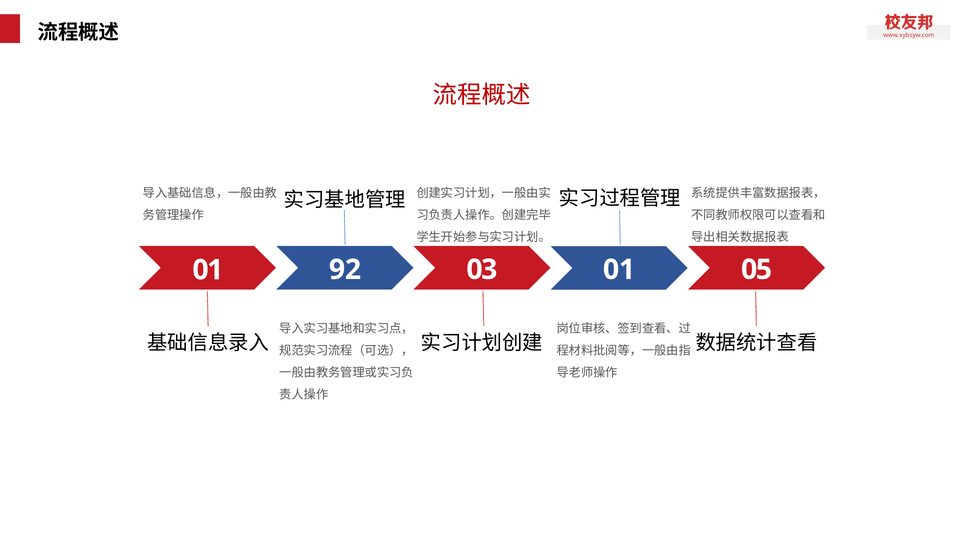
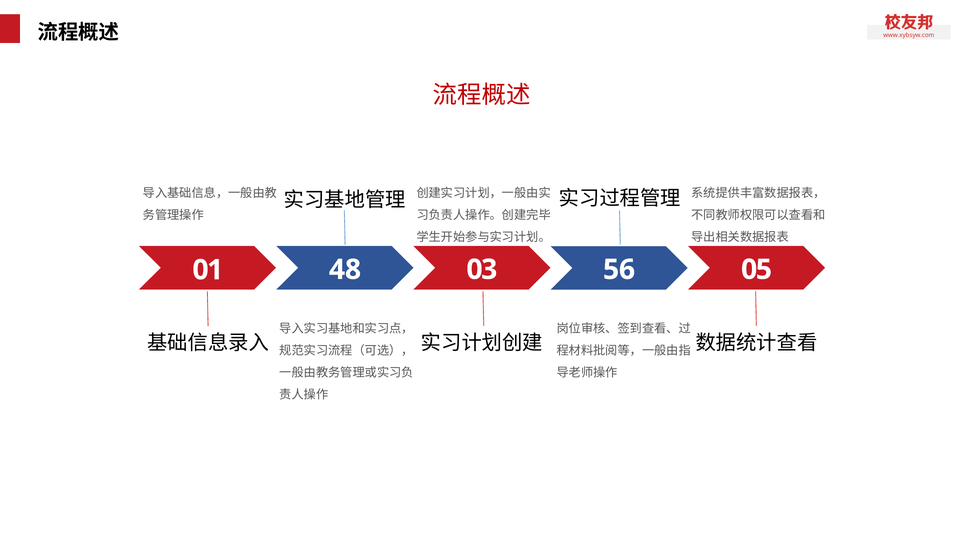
92: 92 -> 48
03 01: 01 -> 56
